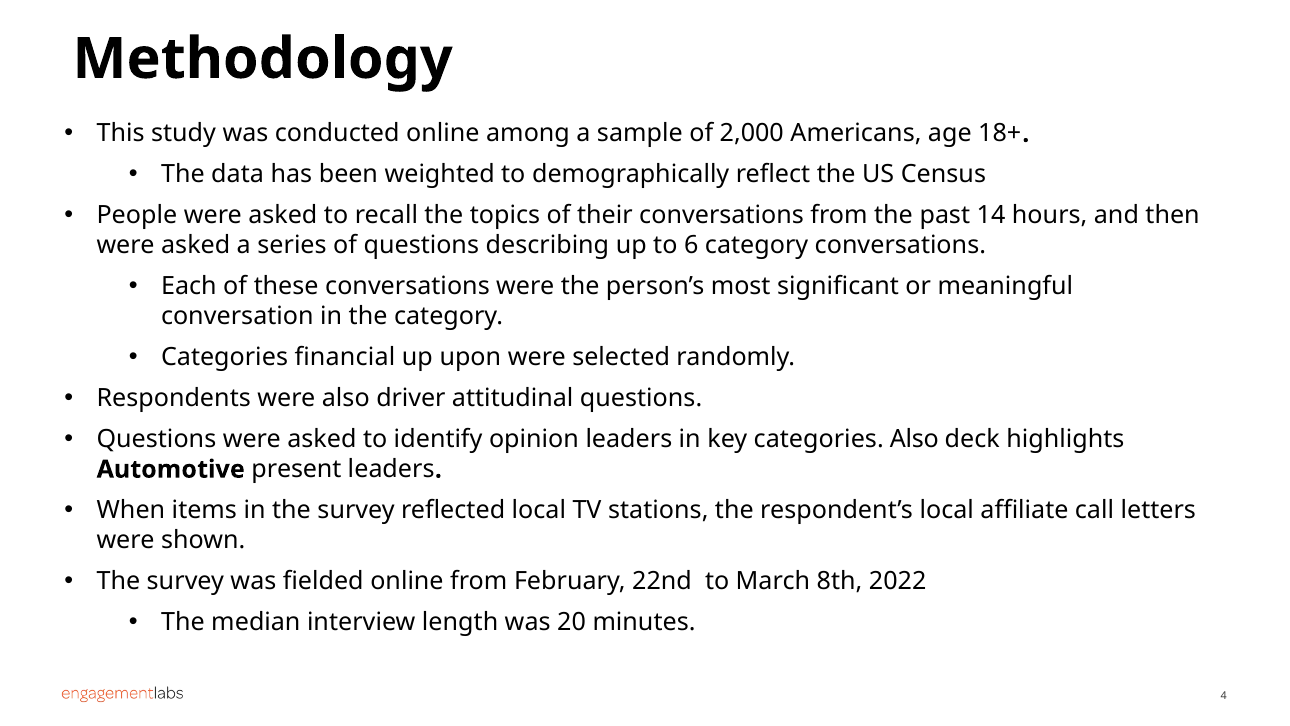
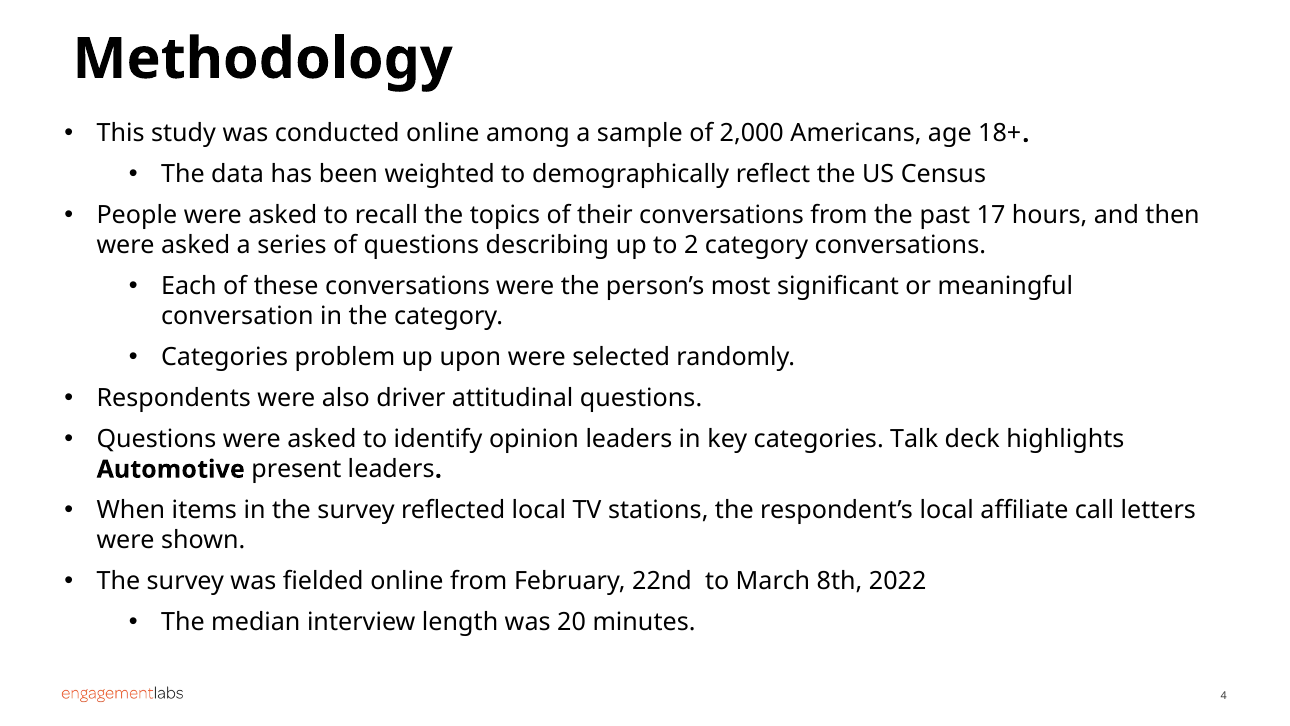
14: 14 -> 17
6: 6 -> 2
financial: financial -> problem
categories Also: Also -> Talk
